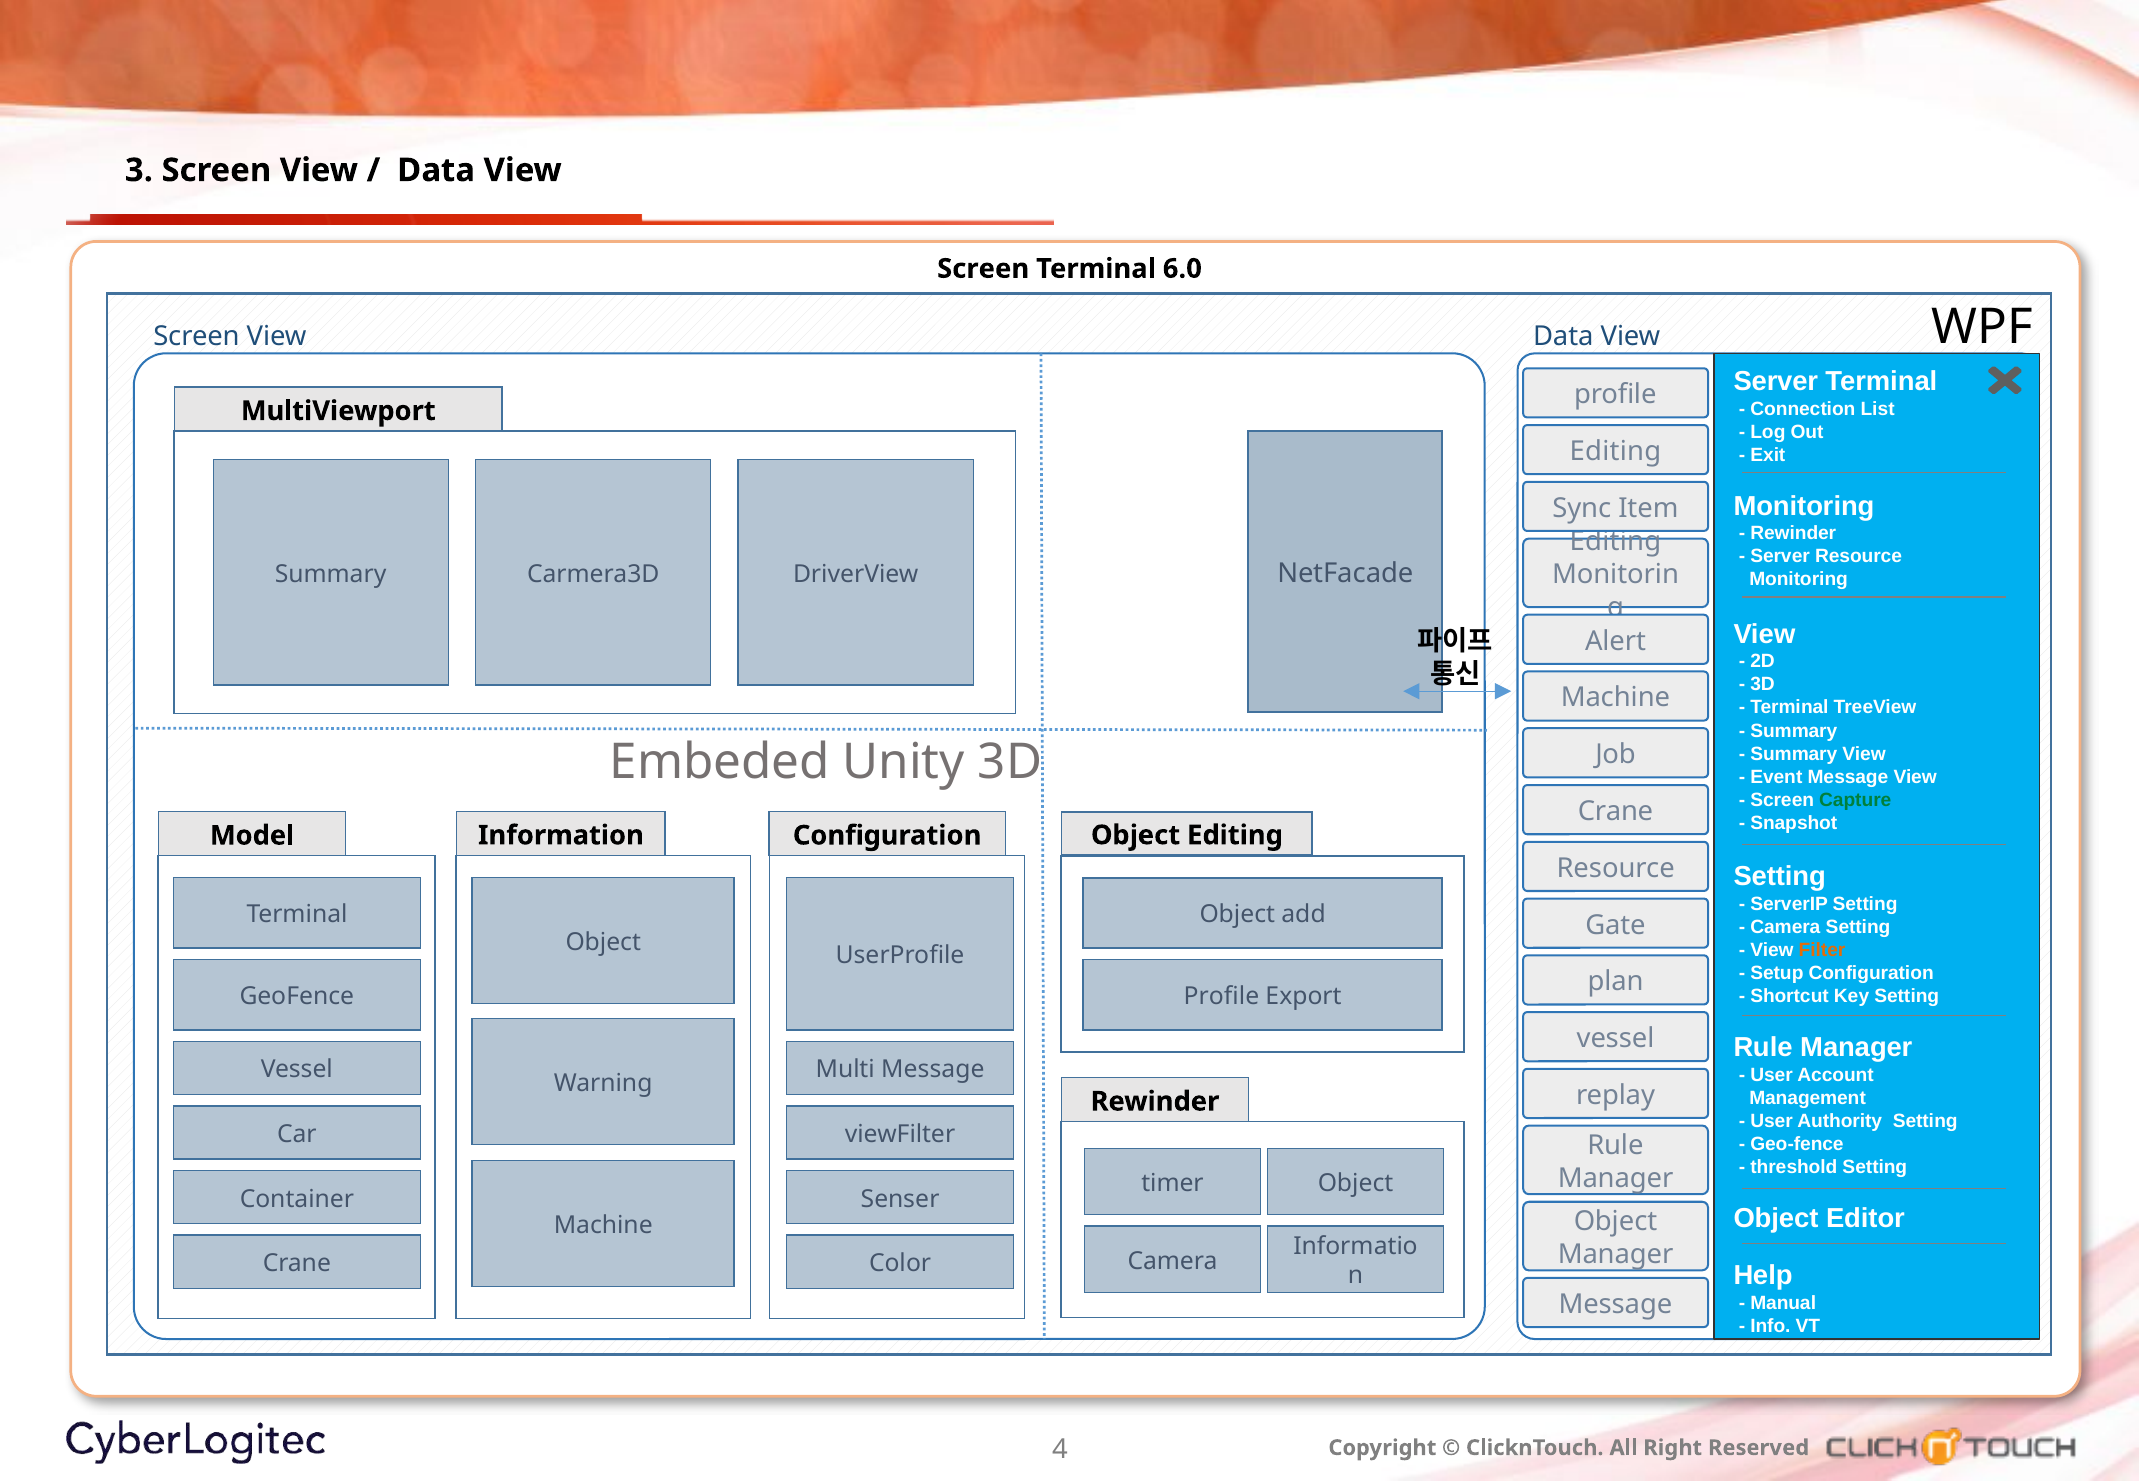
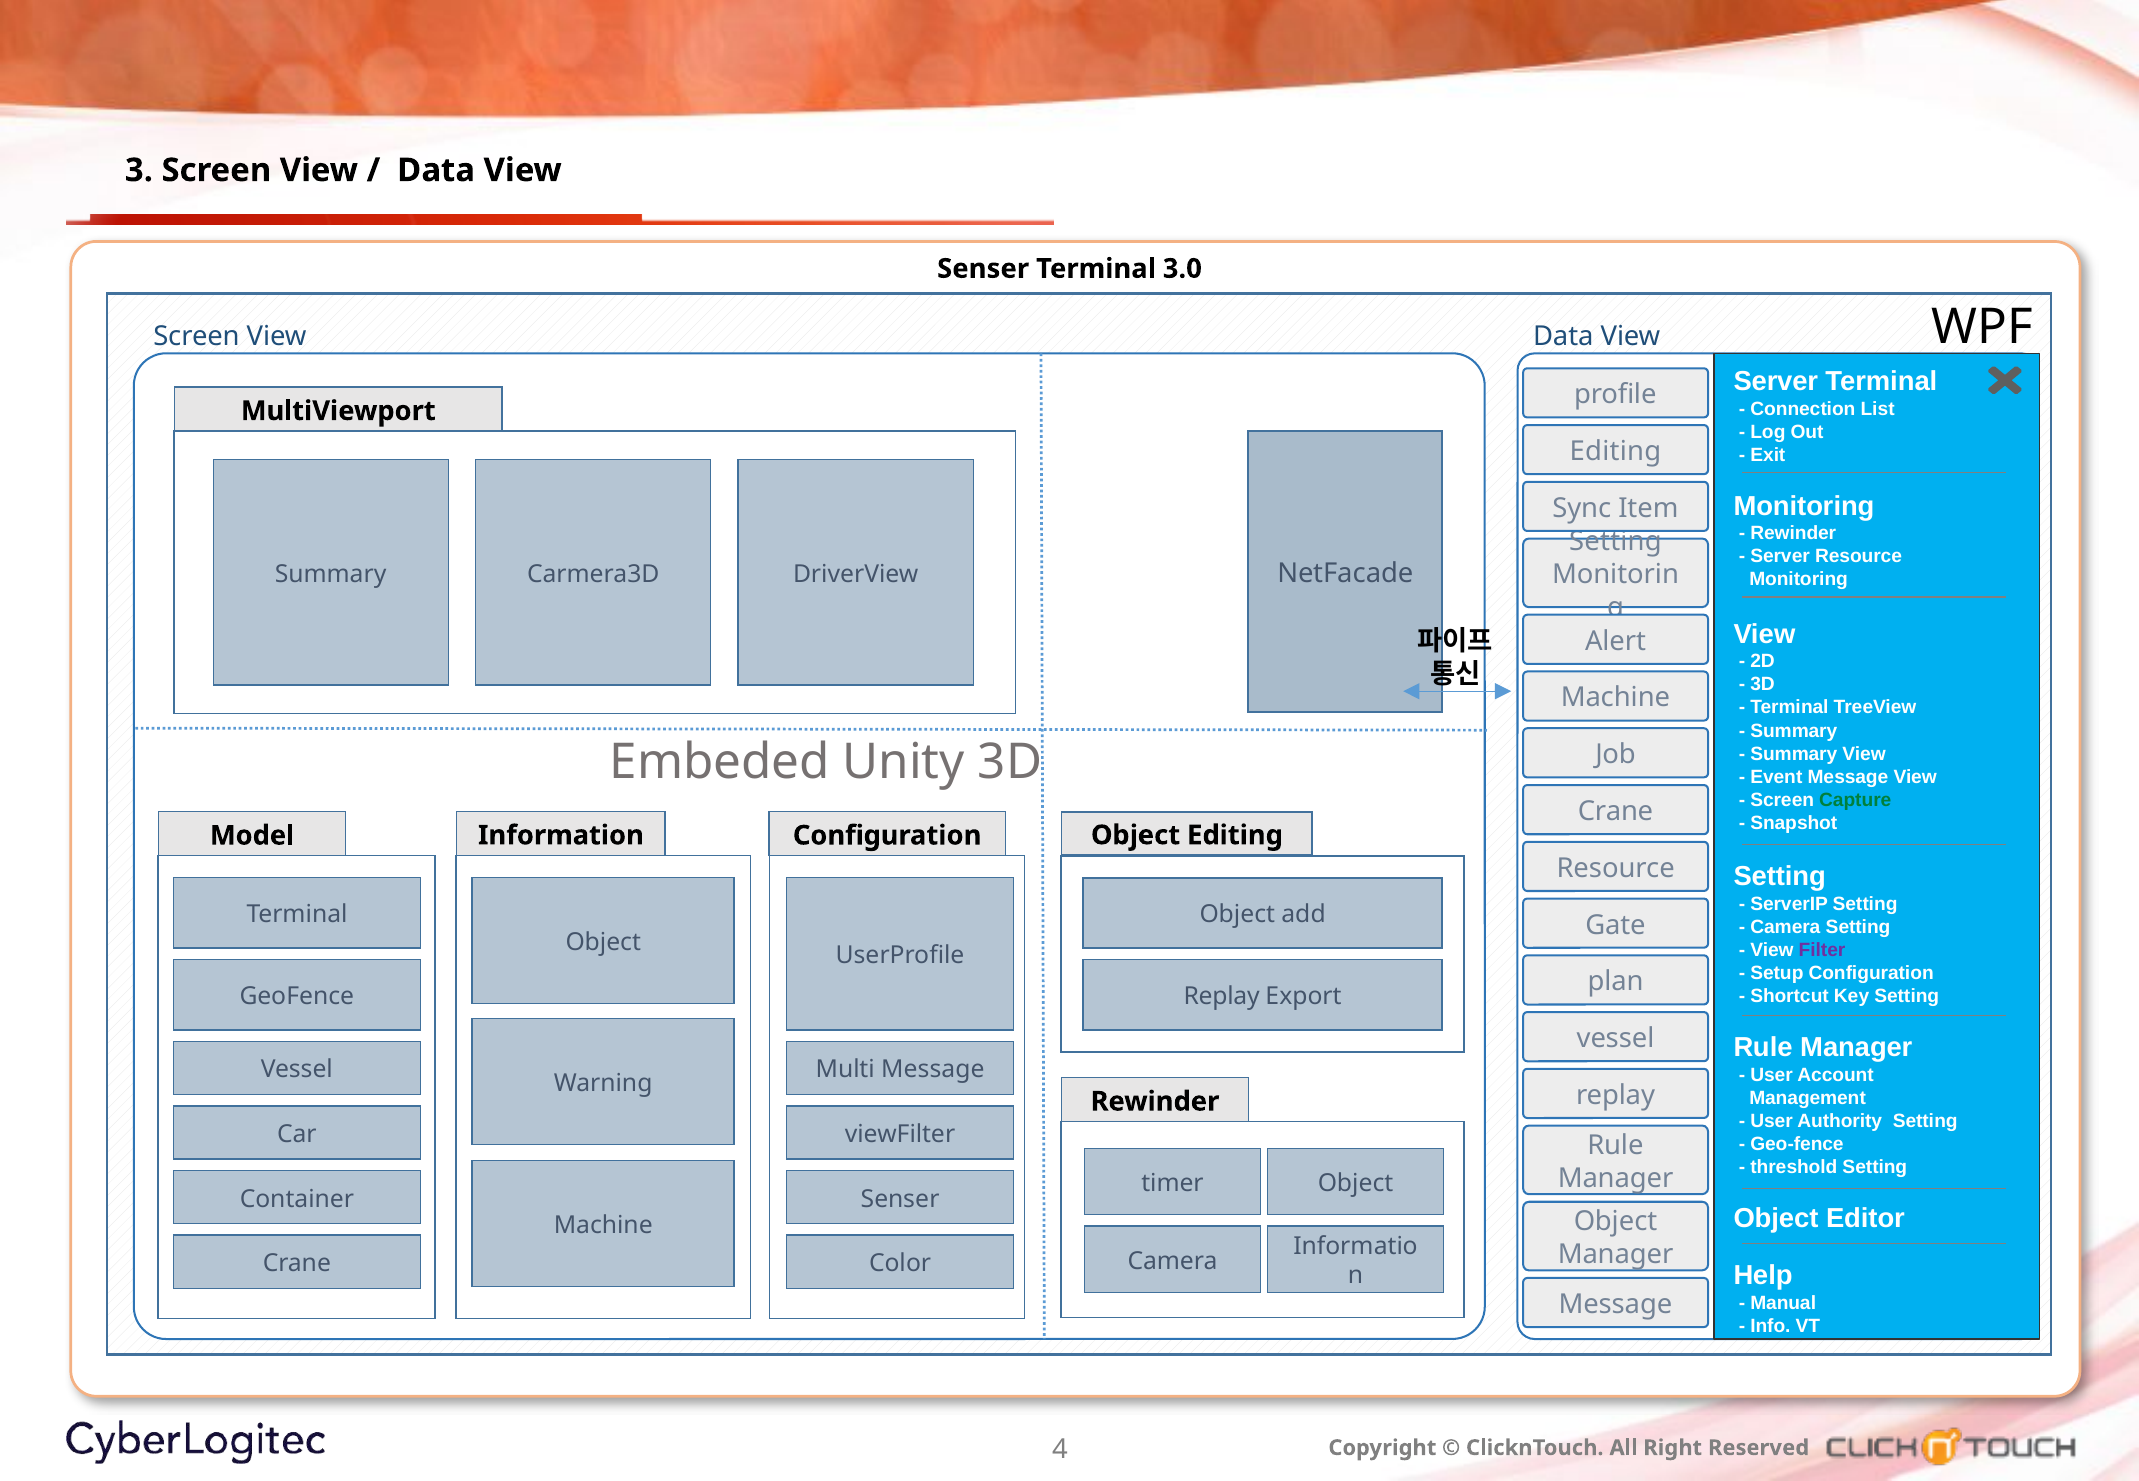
Screen at (983, 269): Screen -> Senser
6.0: 6.0 -> 3.0
Editing at (1615, 542): Editing -> Setting
Filter colour: orange -> purple
Profile at (1221, 996): Profile -> Replay
